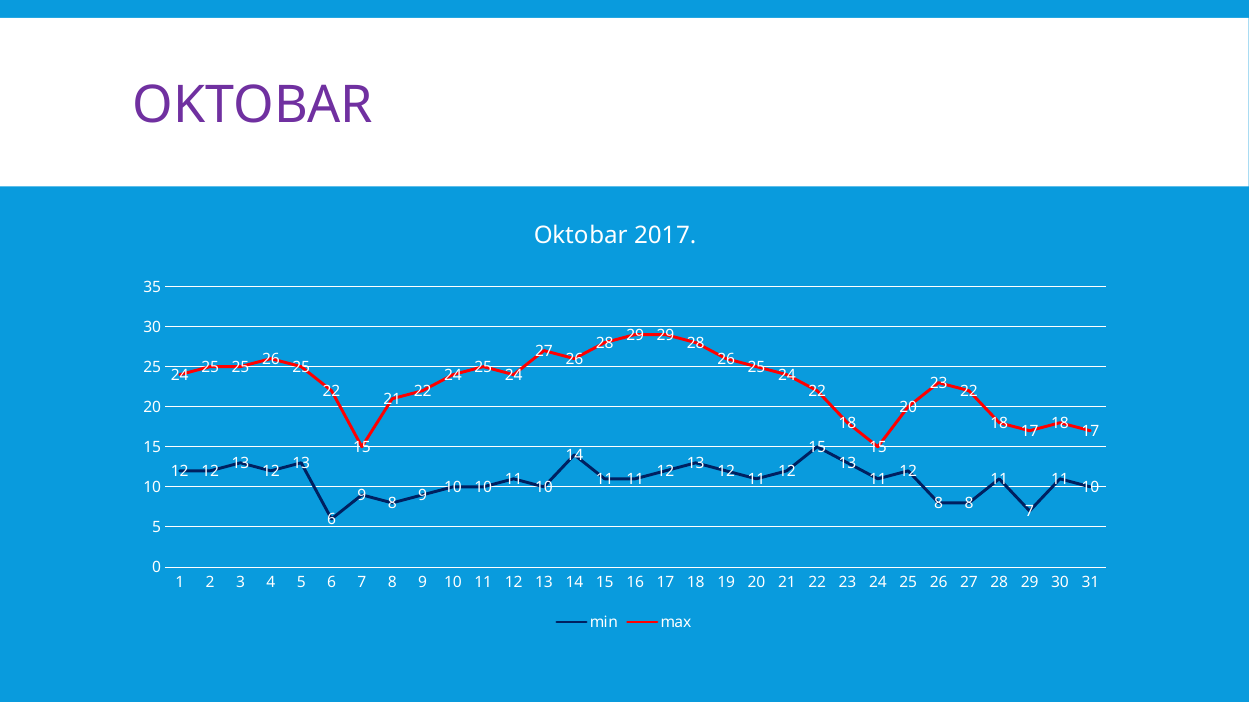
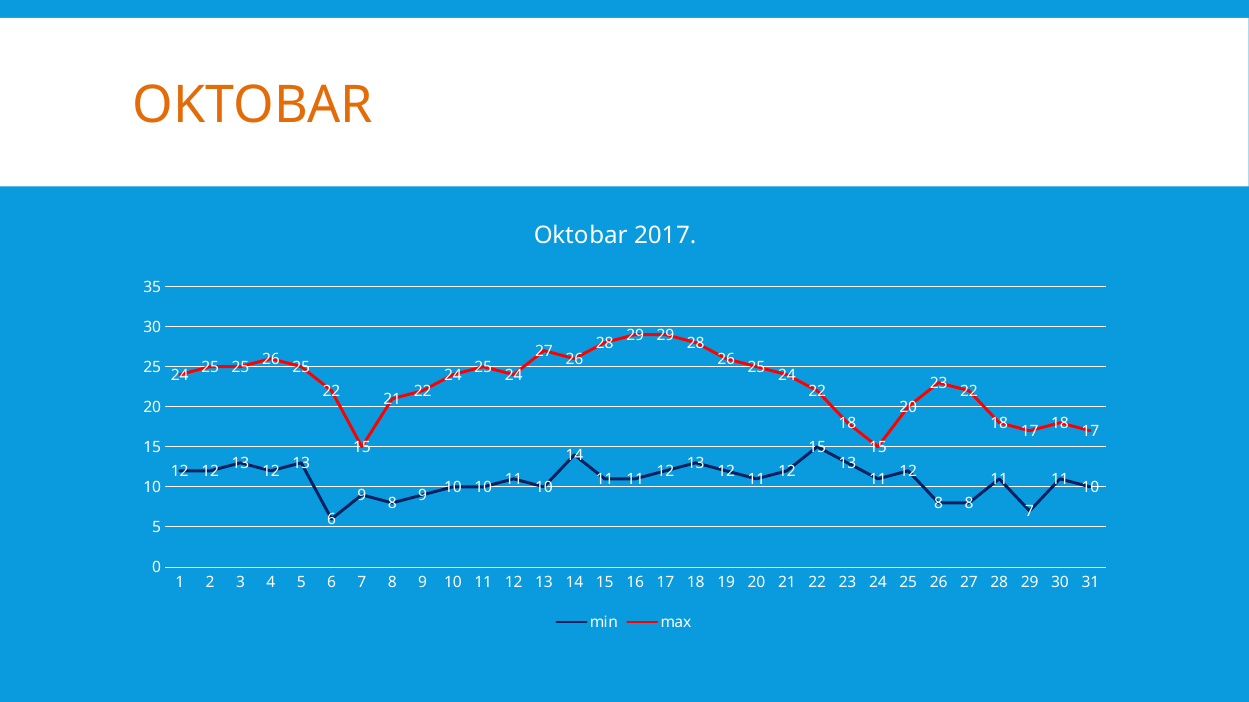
OKTOBAR at (253, 105) colour: purple -> orange
